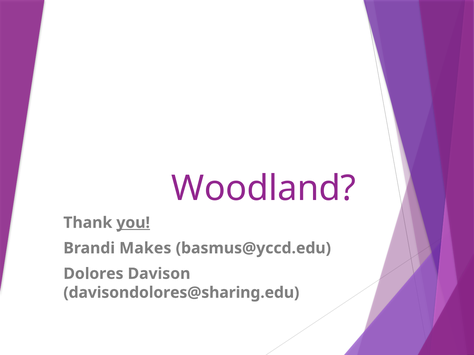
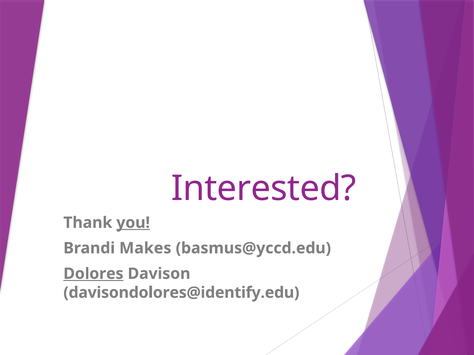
Woodland: Woodland -> Interested
Dolores underline: none -> present
davisondolores@sharing.edu: davisondolores@sharing.edu -> davisondolores@identify.edu
